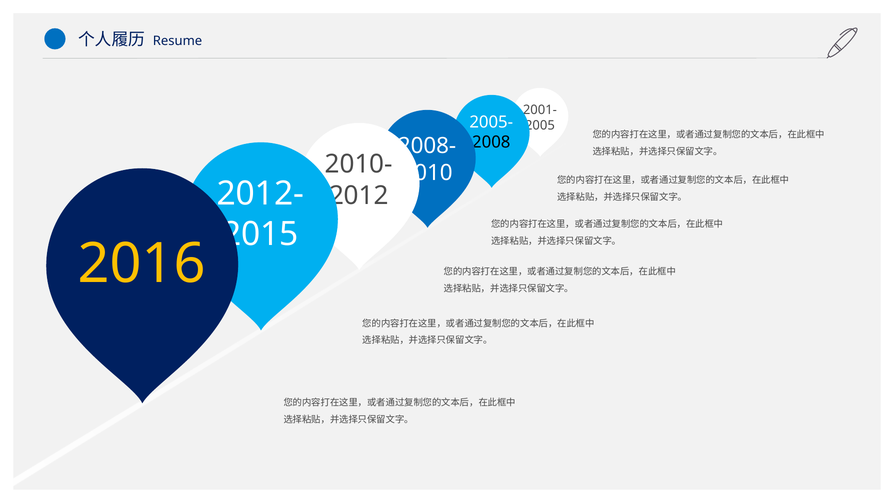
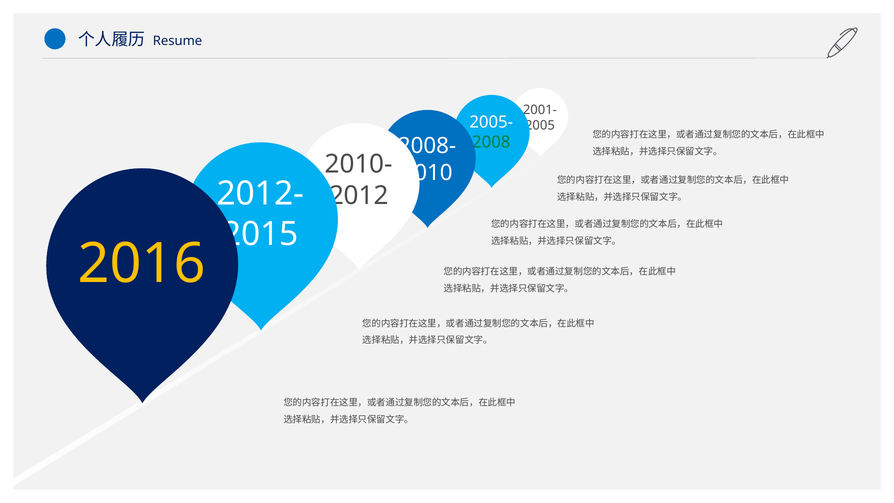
2008 colour: black -> green
